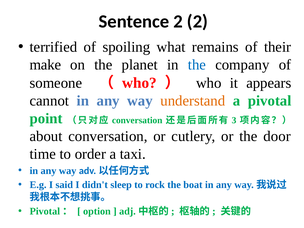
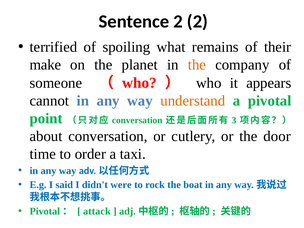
the at (197, 65) colour: blue -> orange
sleep: sleep -> were
option: option -> attack
